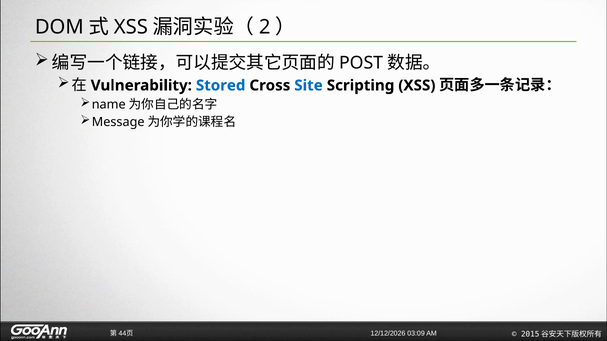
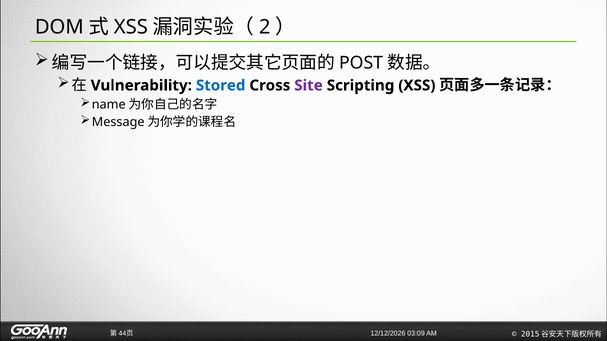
Site colour: blue -> purple
